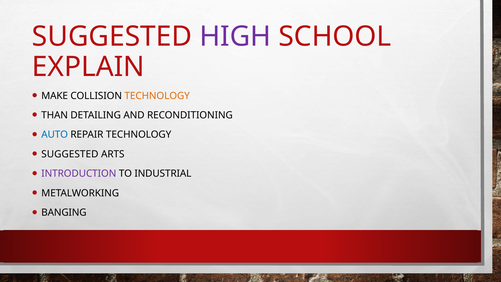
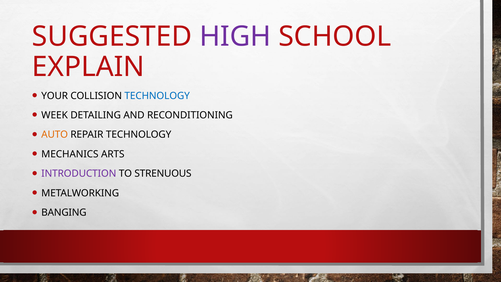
MAKE: MAKE -> YOUR
TECHNOLOGY at (157, 96) colour: orange -> blue
THAN: THAN -> WEEK
AUTO colour: blue -> orange
SUGGESTED at (70, 154): SUGGESTED -> MECHANICS
INDUSTRIAL: INDUSTRIAL -> STRENUOUS
